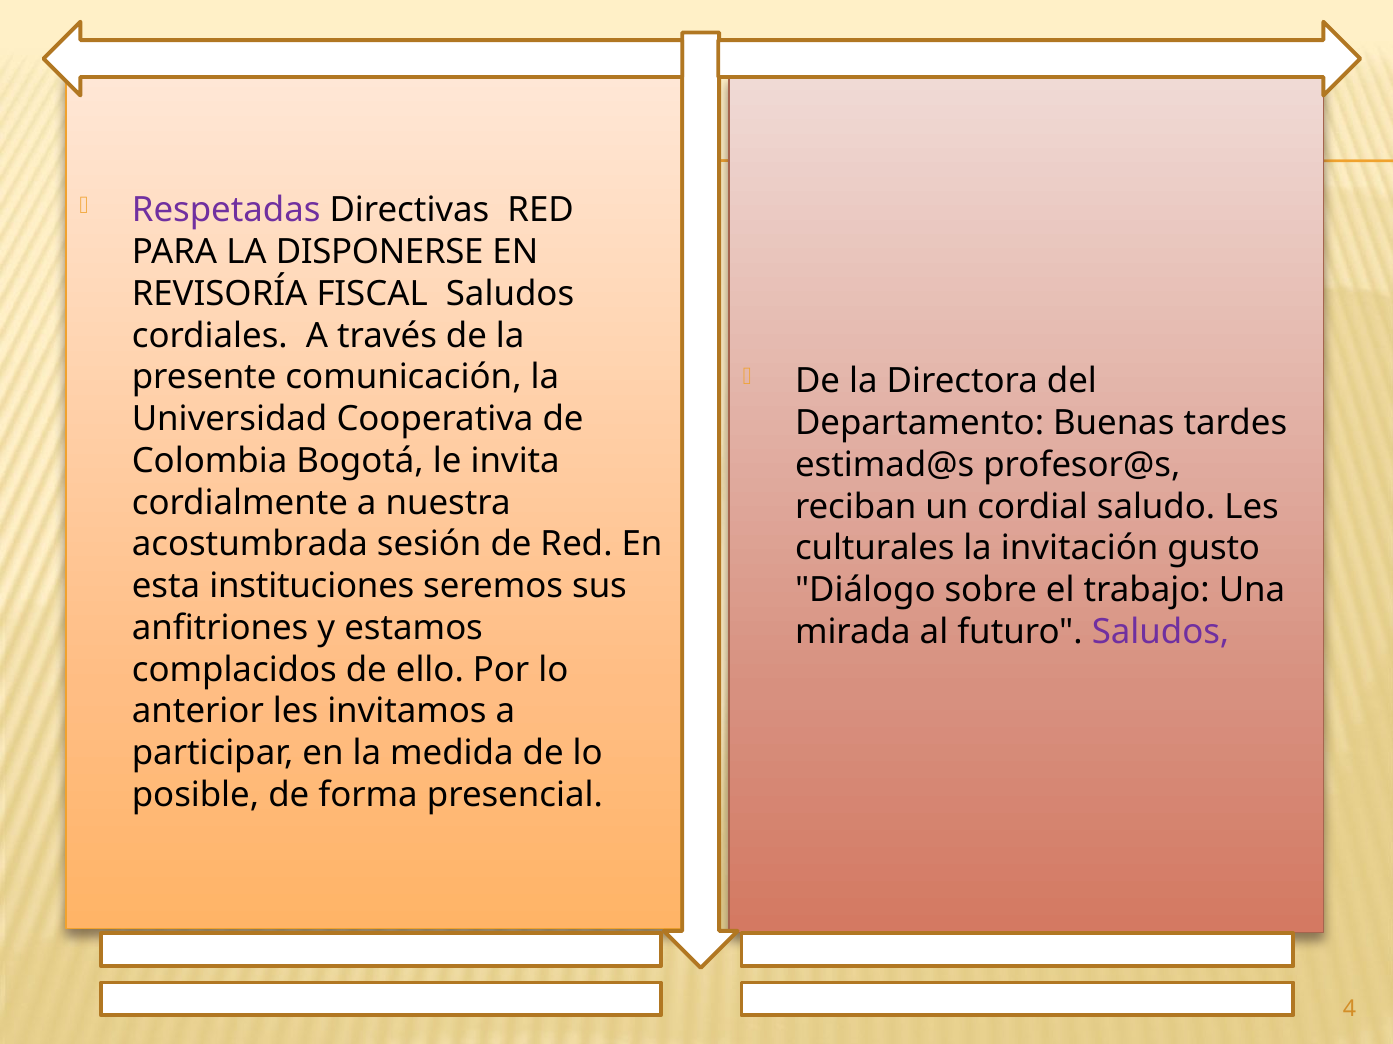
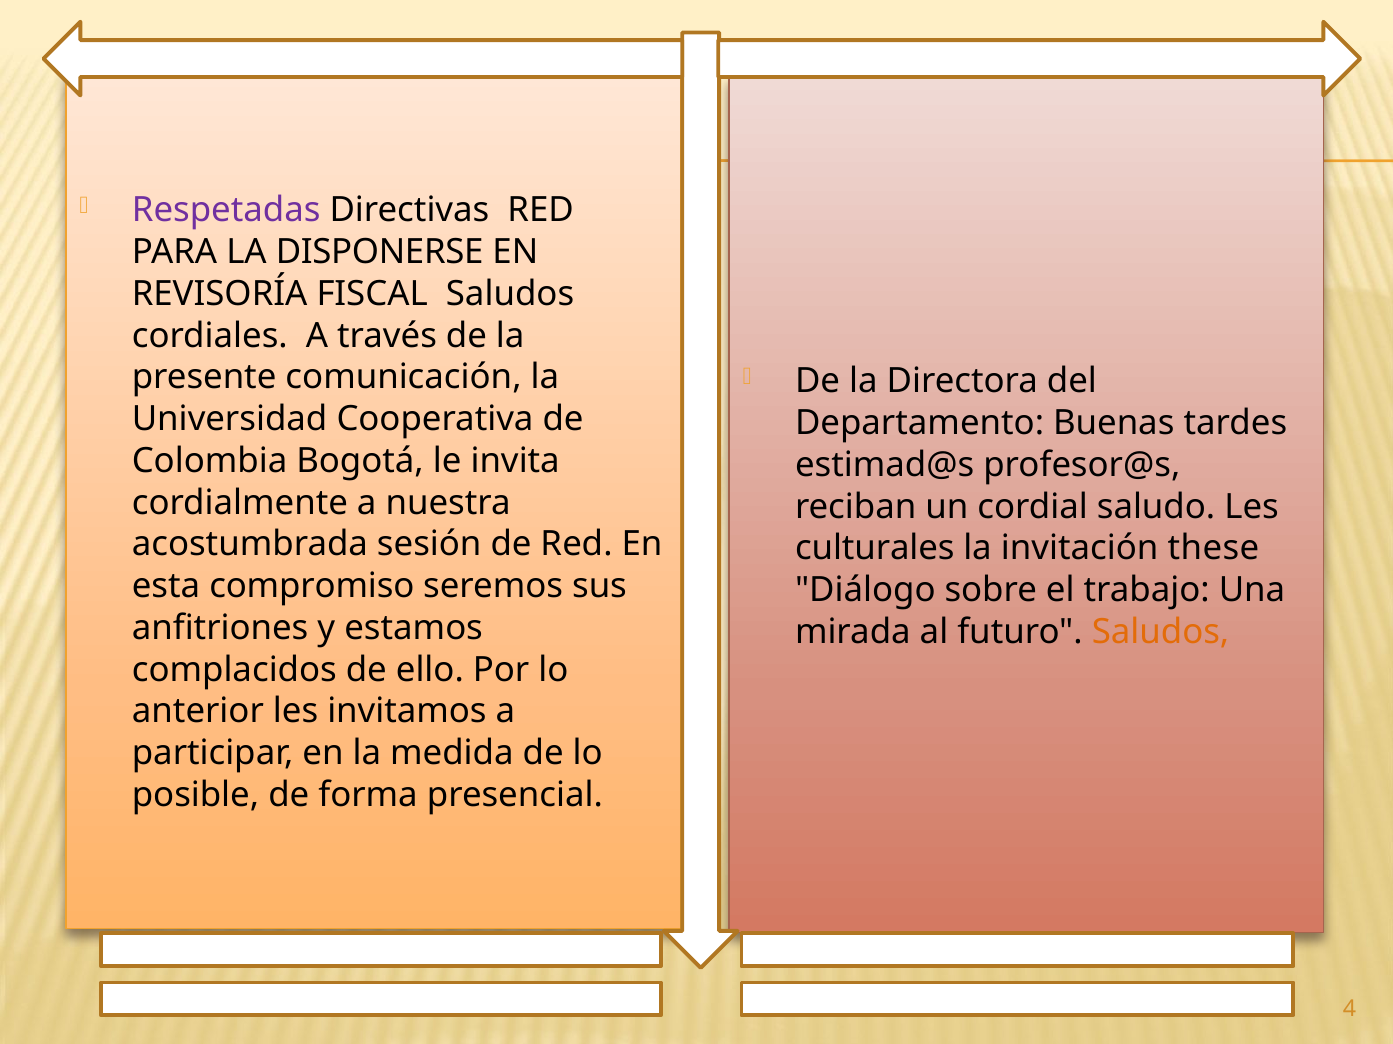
gusto: gusto -> these
instituciones: instituciones -> compromiso
Saludos at (1161, 632) colour: purple -> orange
